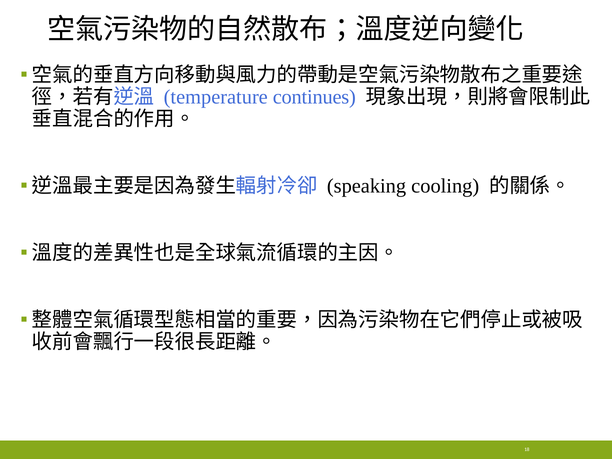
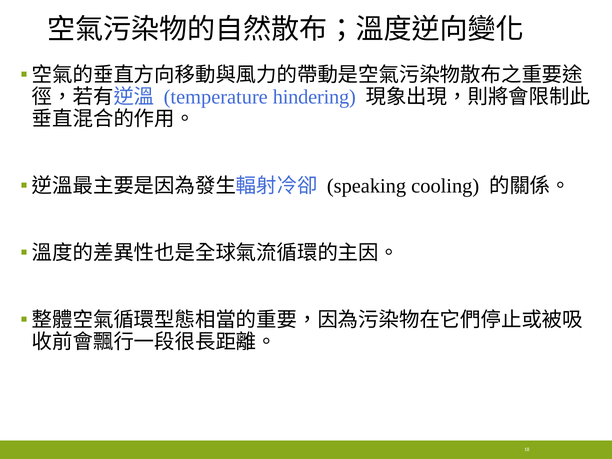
continues: continues -> hindering
